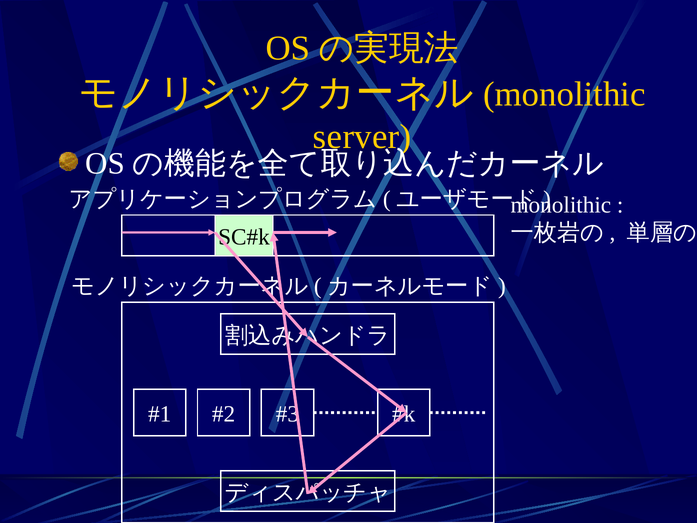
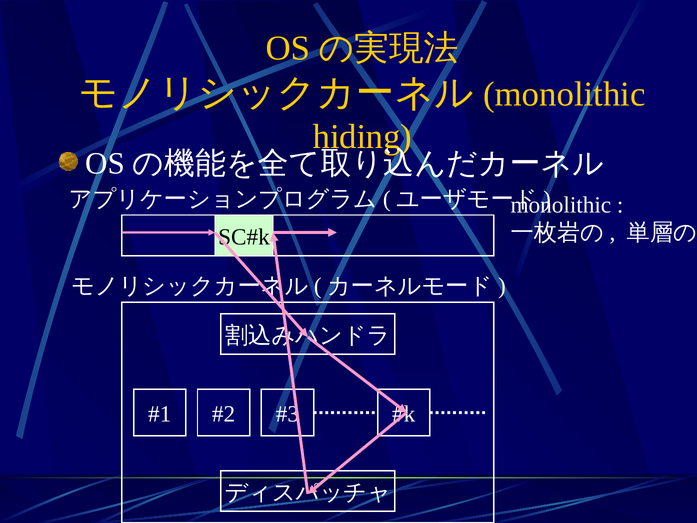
server: server -> hiding
